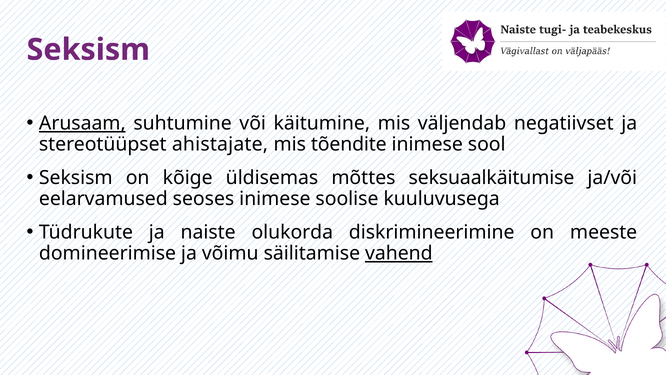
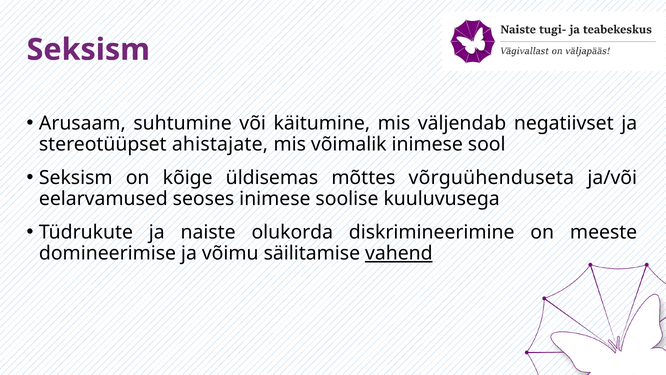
Arusaam underline: present -> none
tõendite: tõendite -> võimalik
seksuaalkäitumise: seksuaalkäitumise -> võrguühenduseta
